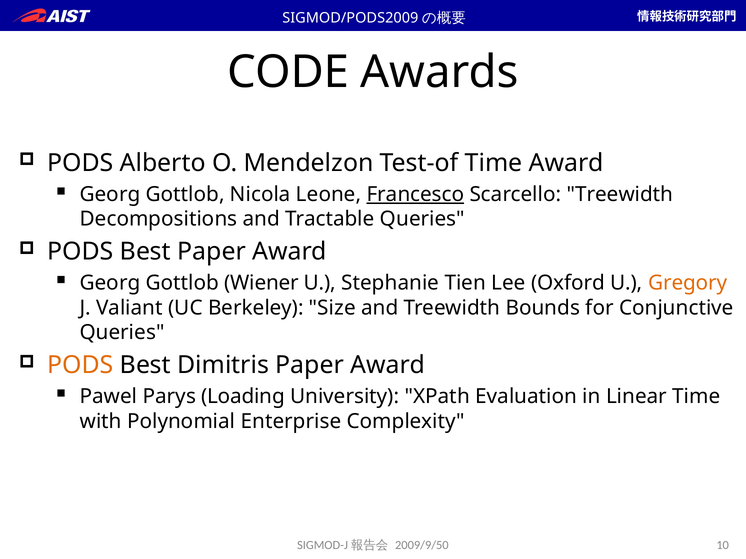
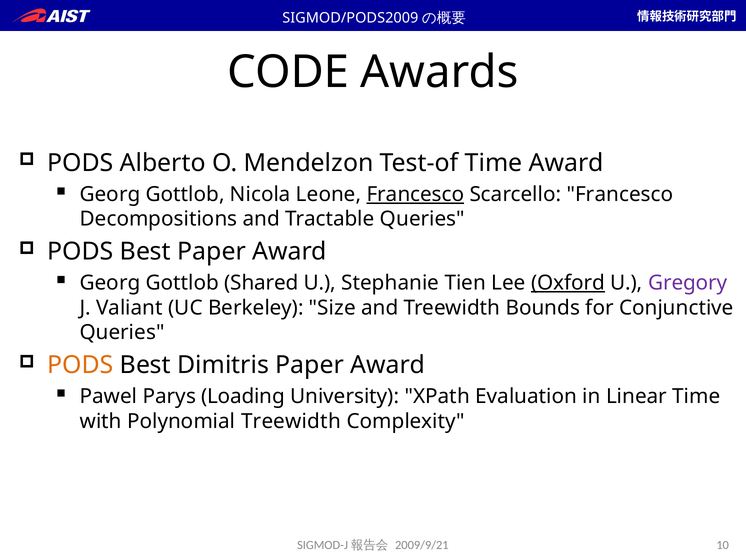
Scarcello Treewidth: Treewidth -> Francesco
Wiener: Wiener -> Shared
Oxford underline: none -> present
Gregory colour: orange -> purple
Polynomial Enterprise: Enterprise -> Treewidth
2009/9/50: 2009/9/50 -> 2009/9/21
